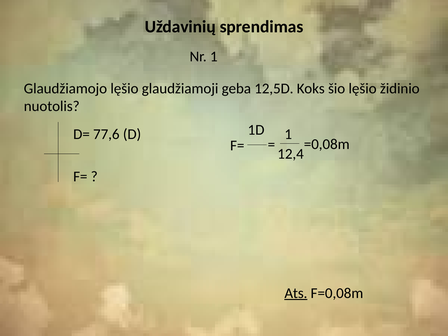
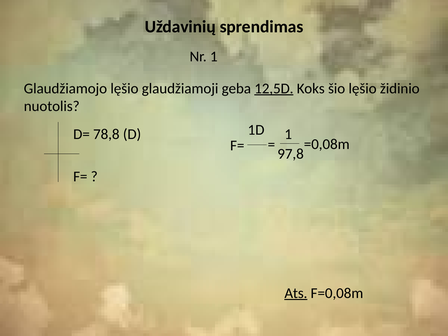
12,5D underline: none -> present
77,6: 77,6 -> 78,8
12,4: 12,4 -> 97,8
